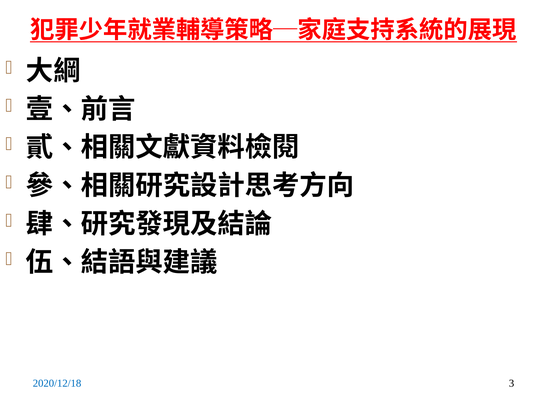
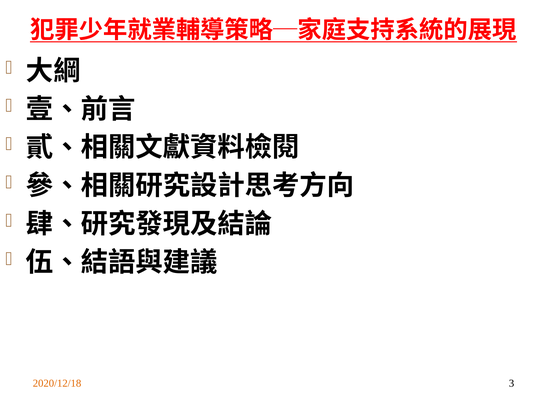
2020/12/18 colour: blue -> orange
